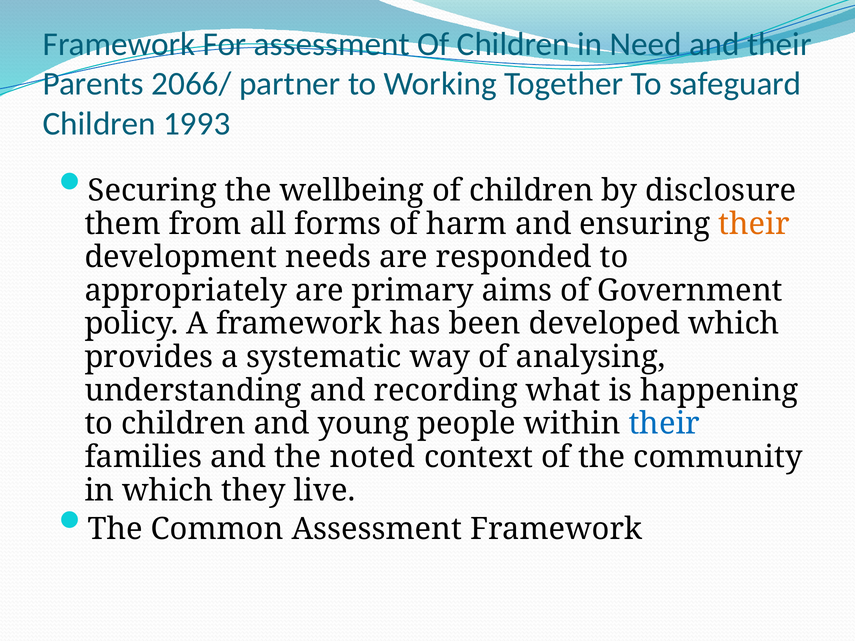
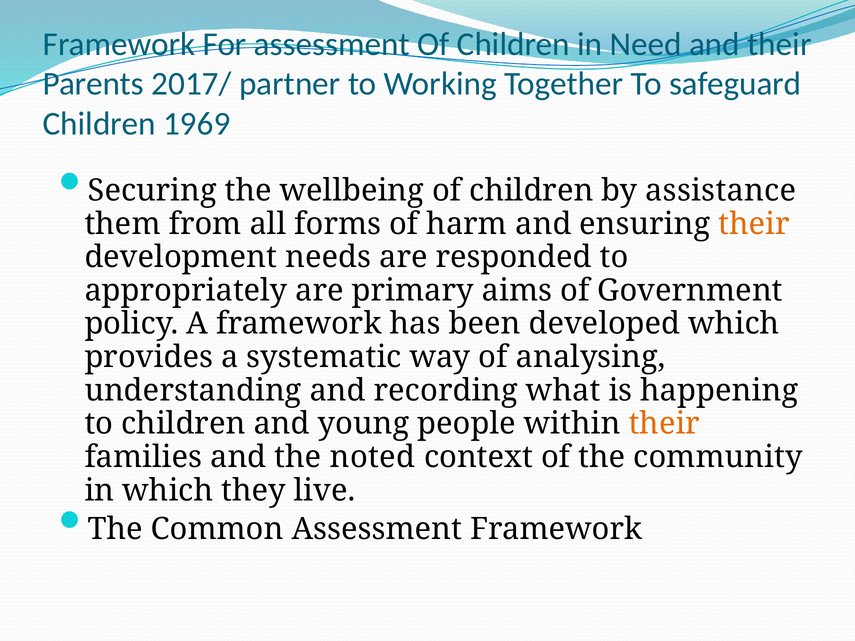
2066/: 2066/ -> 2017/
1993: 1993 -> 1969
disclosure: disclosure -> assistance
their at (664, 424) colour: blue -> orange
